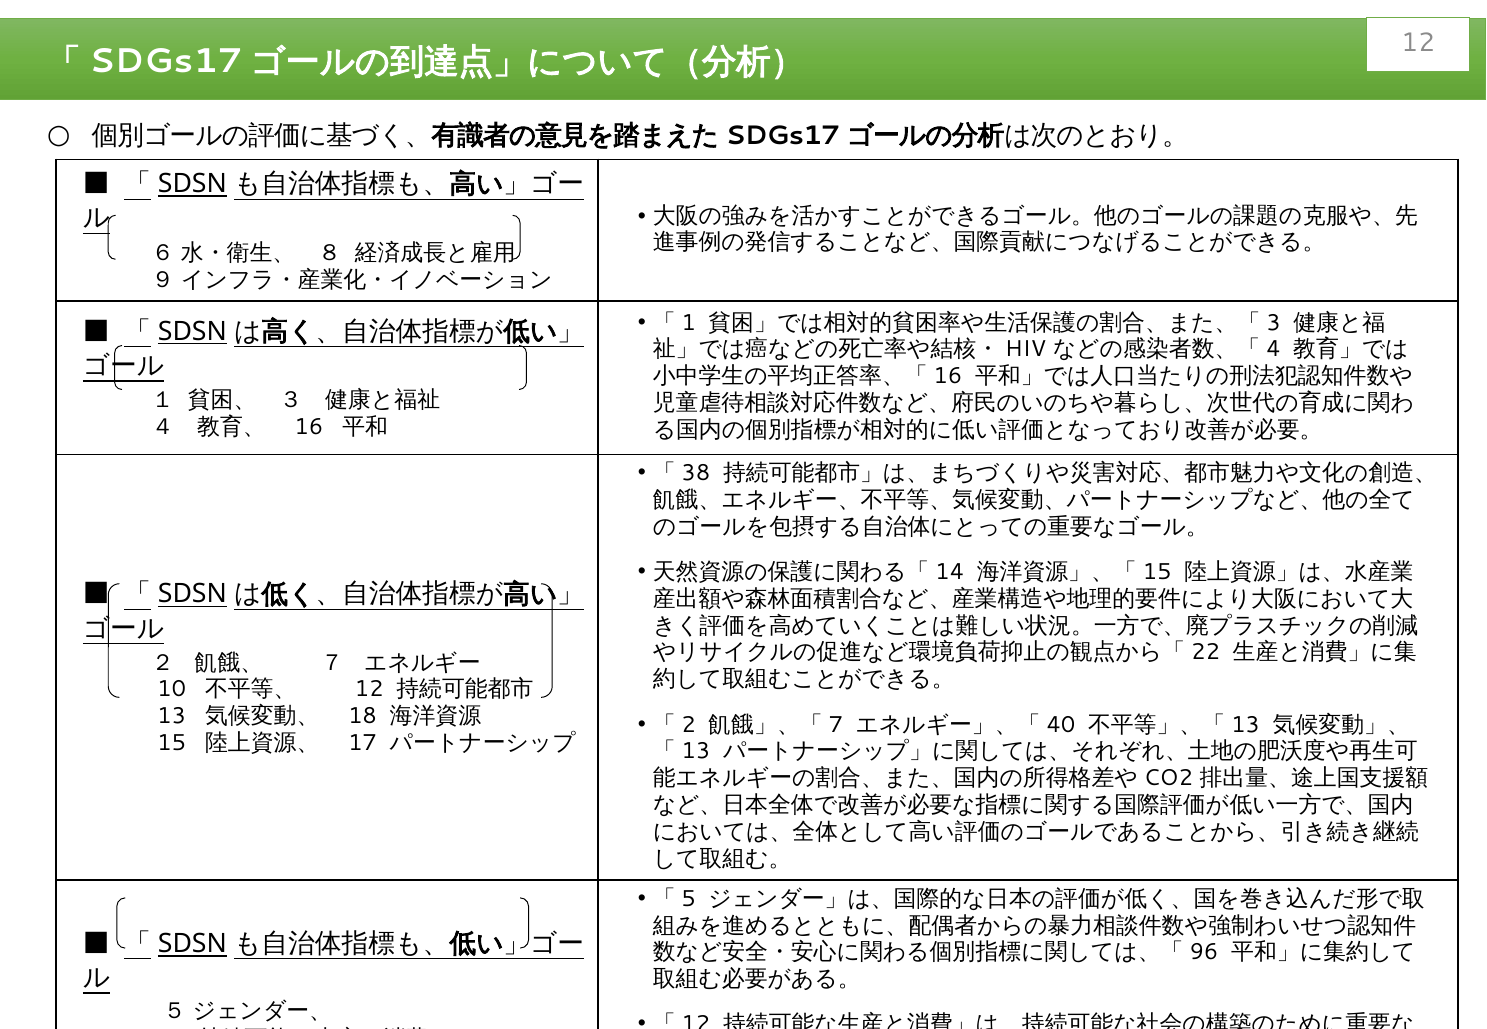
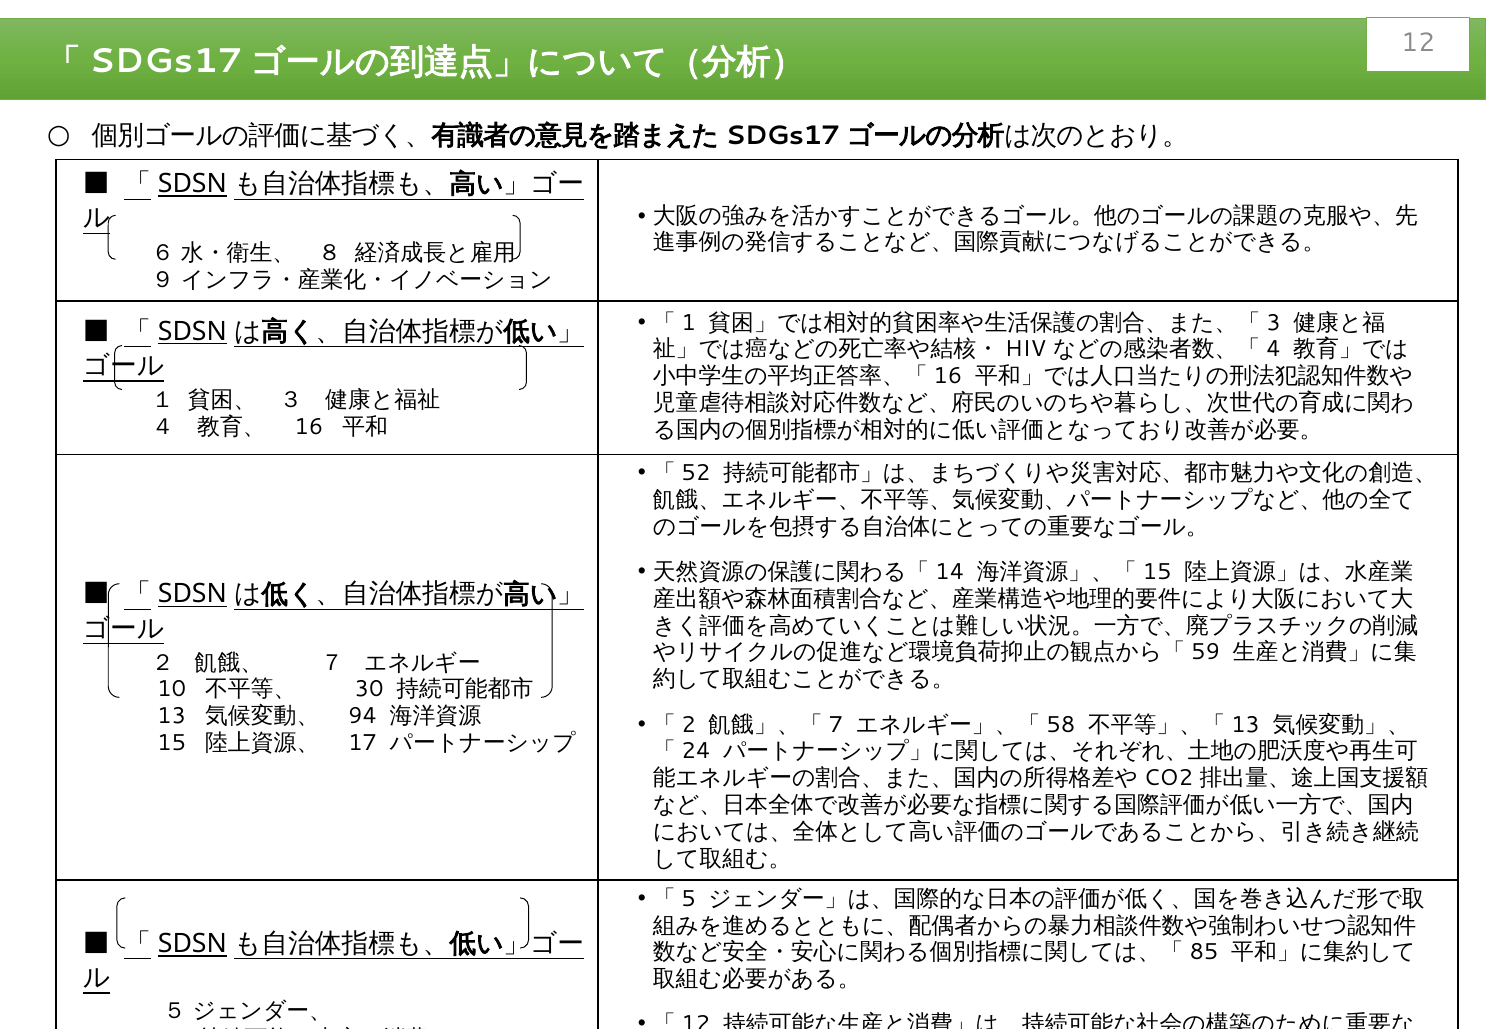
38: 38 -> 52
22: 22 -> 59
12 at (369, 690): 12 -> 30
18: 18 -> 94
40: 40 -> 58
13 at (696, 752): 13 -> 24
96: 96 -> 85
